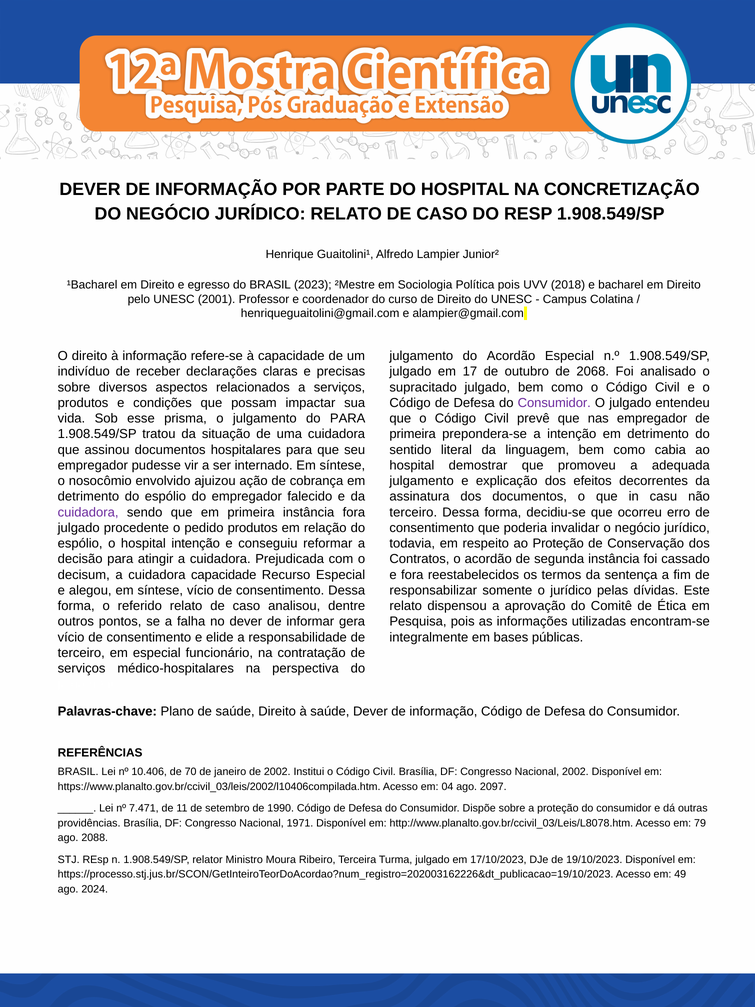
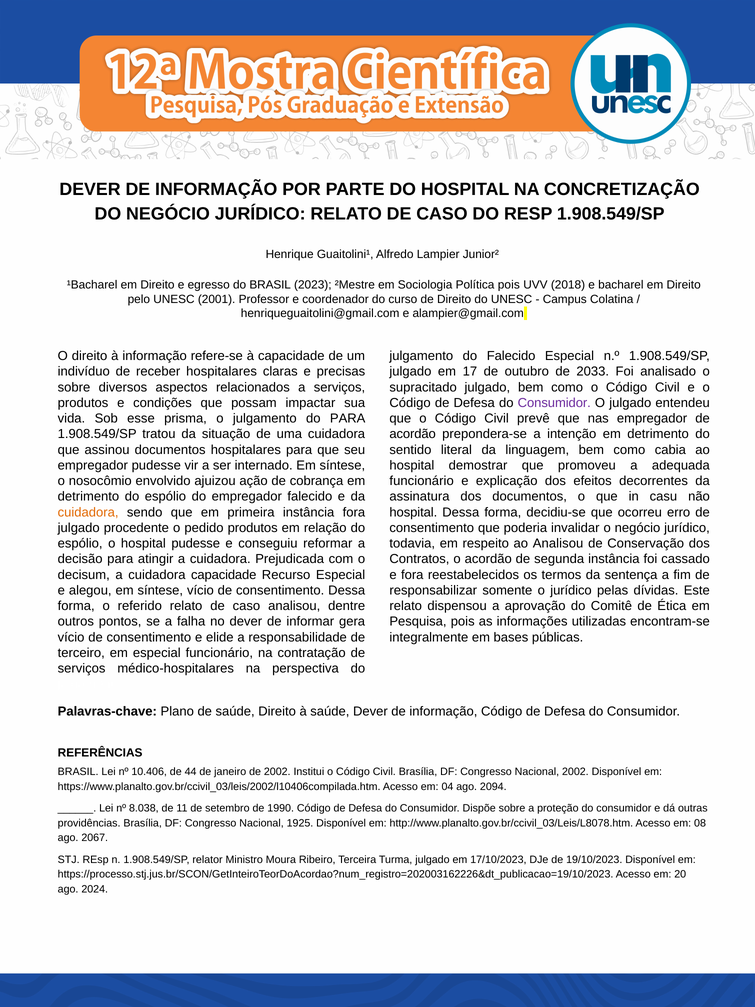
do Acordão: Acordão -> Falecido
receber declarações: declarações -> hospitalares
2068: 2068 -> 2033
primeira at (413, 434): primeira -> acordão
julgamento at (422, 481): julgamento -> funcionário
cuidadora at (88, 512) colour: purple -> orange
terceiro at (413, 512): terceiro -> hospital
hospital intenção: intenção -> pudesse
ao Proteção: Proteção -> Analisou
70: 70 -> 44
2097: 2097 -> 2094
7.471: 7.471 -> 8.038
1971: 1971 -> 1925
79: 79 -> 08
2088: 2088 -> 2067
49: 49 -> 20
